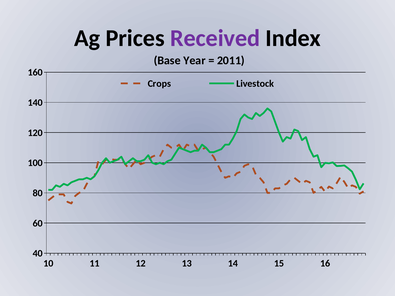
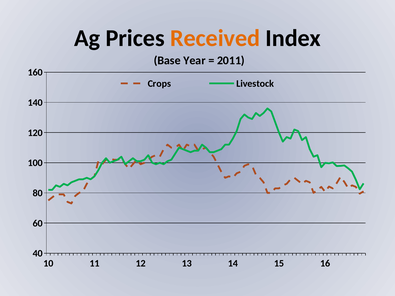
Received colour: purple -> orange
